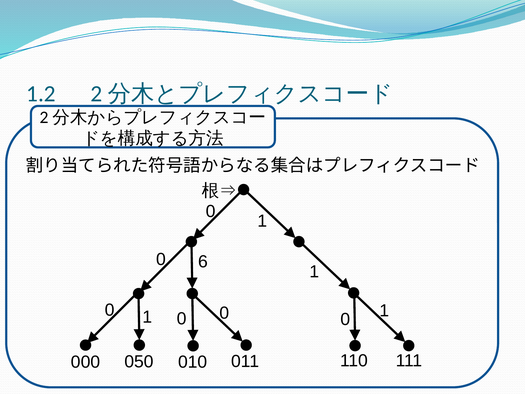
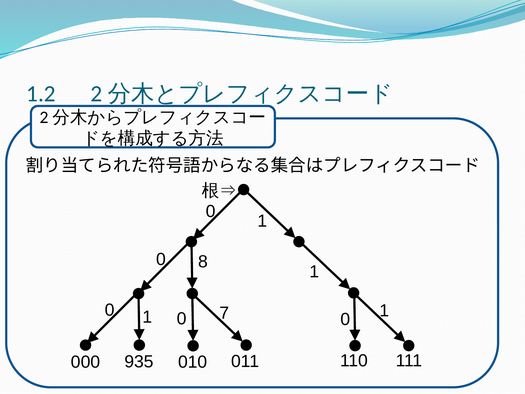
6: 6 -> 8
1 0 0: 0 -> 7
050: 050 -> 935
